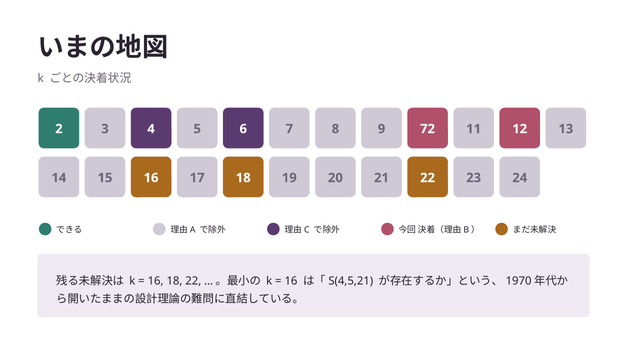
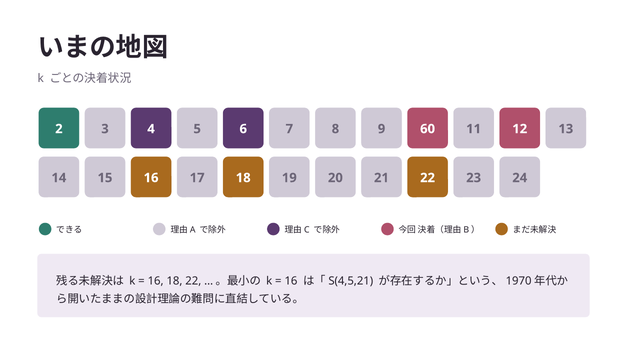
72: 72 -> 60
